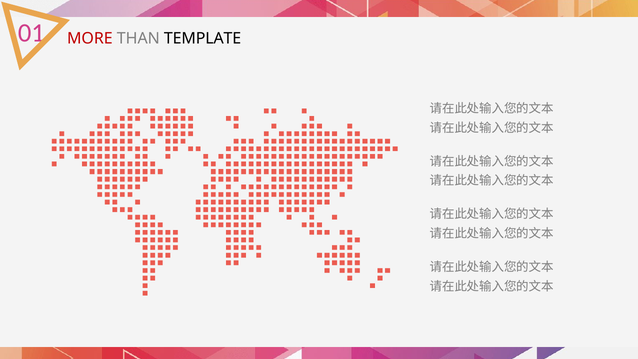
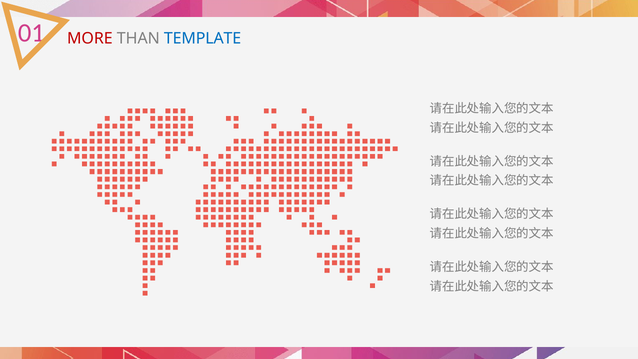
TEMPLATE colour: black -> blue
